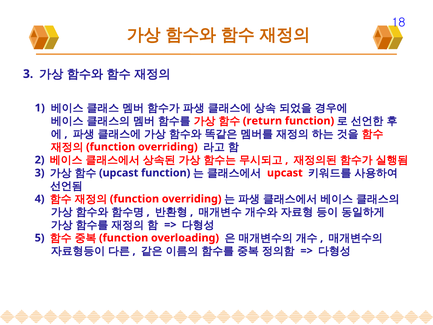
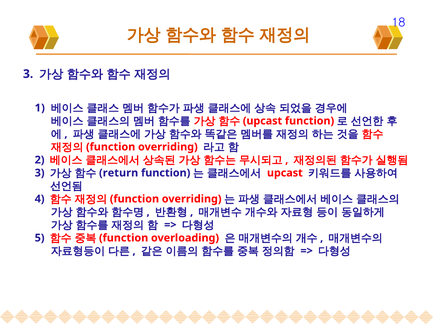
return at (262, 121): return -> upcast
upcast at (119, 173): upcast -> return
